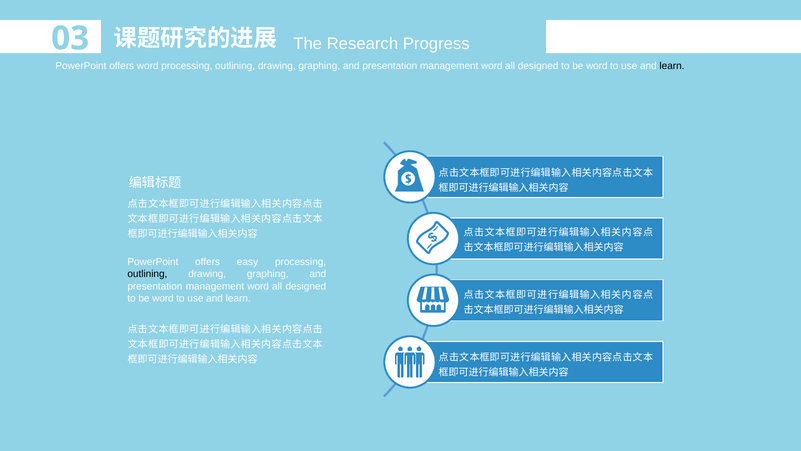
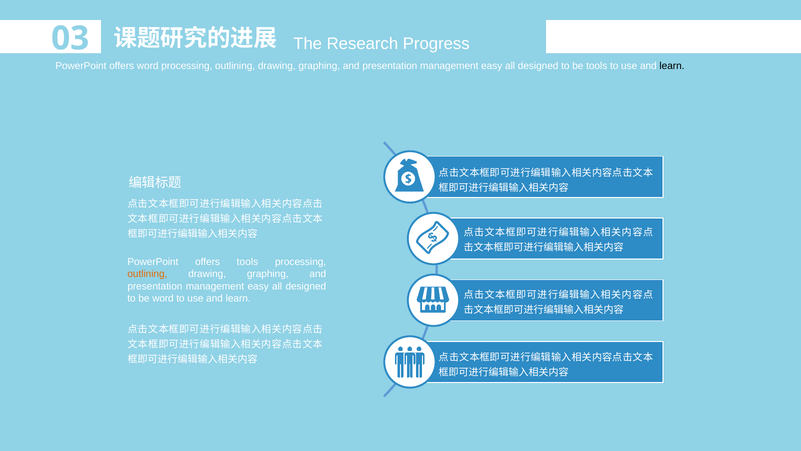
word at (492, 66): word -> easy
word at (597, 66): word -> tools
offers easy: easy -> tools
outlining at (147, 274) colour: black -> orange
word at (258, 286): word -> easy
